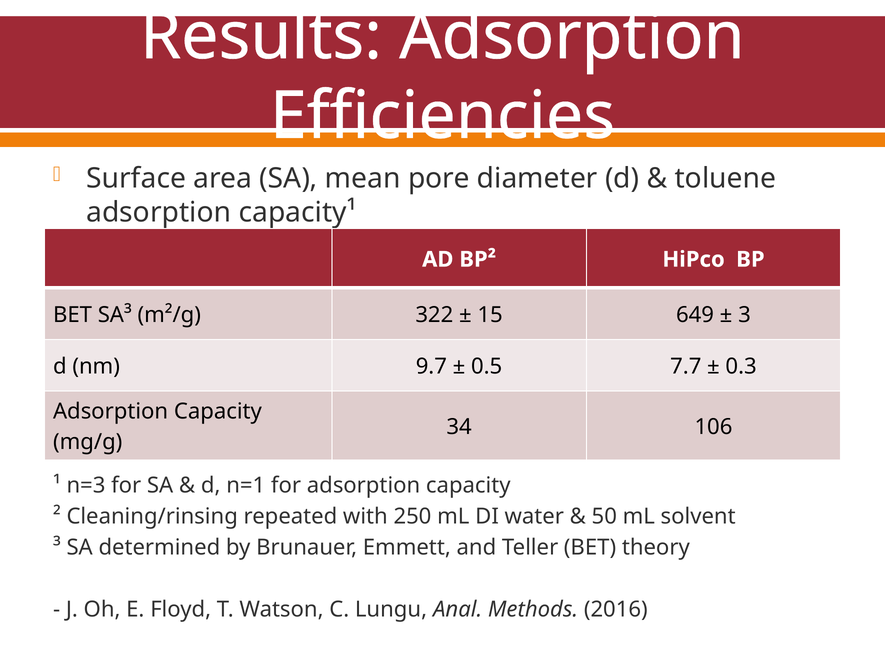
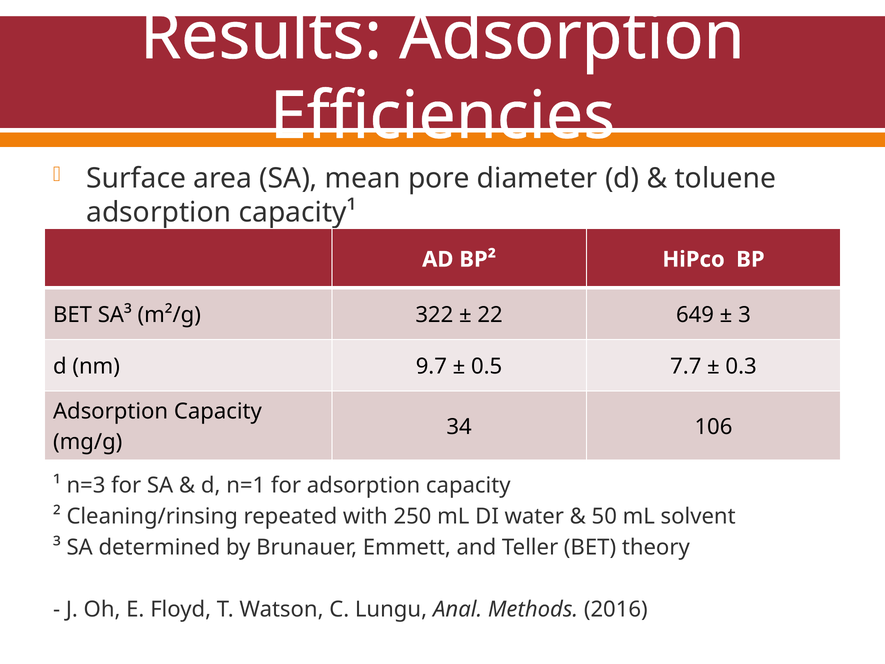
15: 15 -> 22
